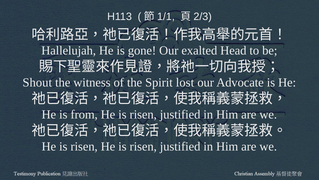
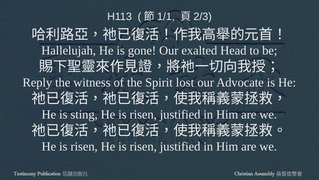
Shout: Shout -> Reply
from: from -> sting
